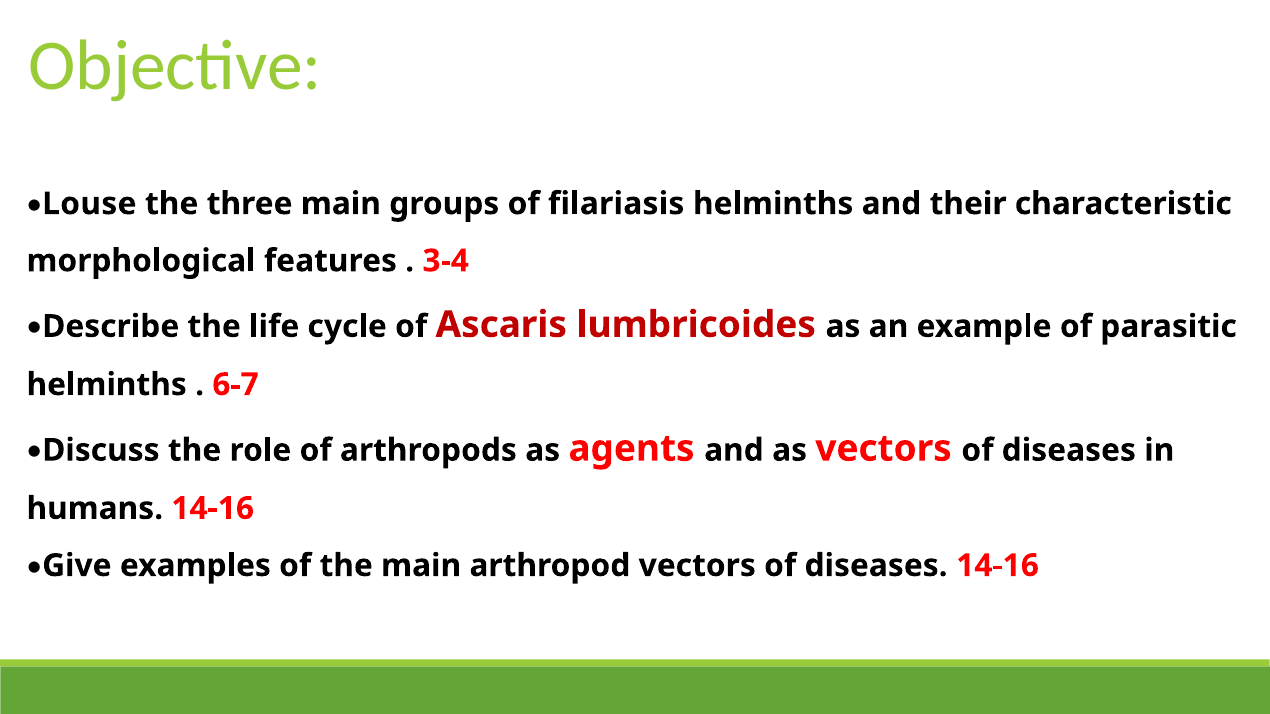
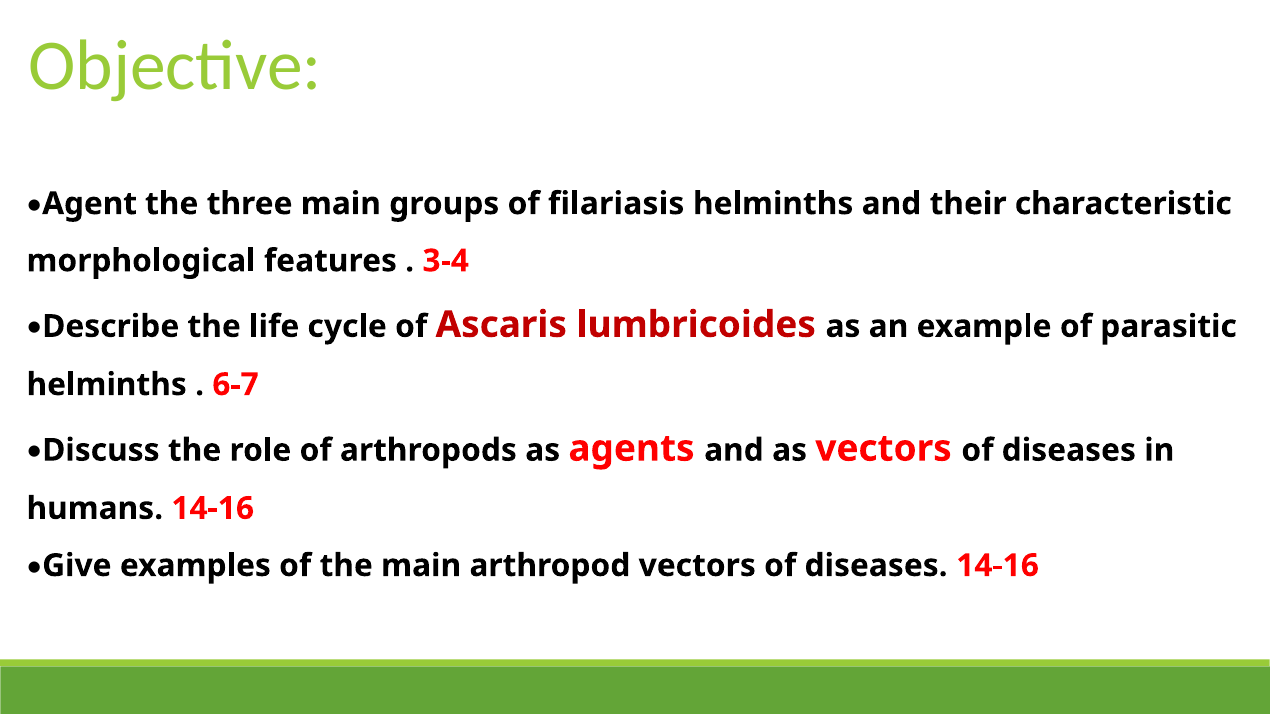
Louse: Louse -> Agent
